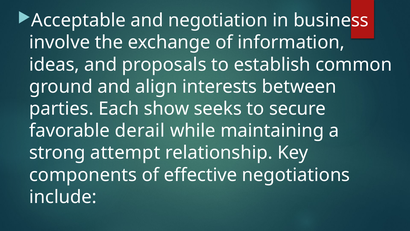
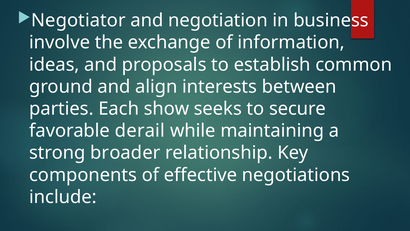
Acceptable: Acceptable -> Negotiator
attempt: attempt -> broader
